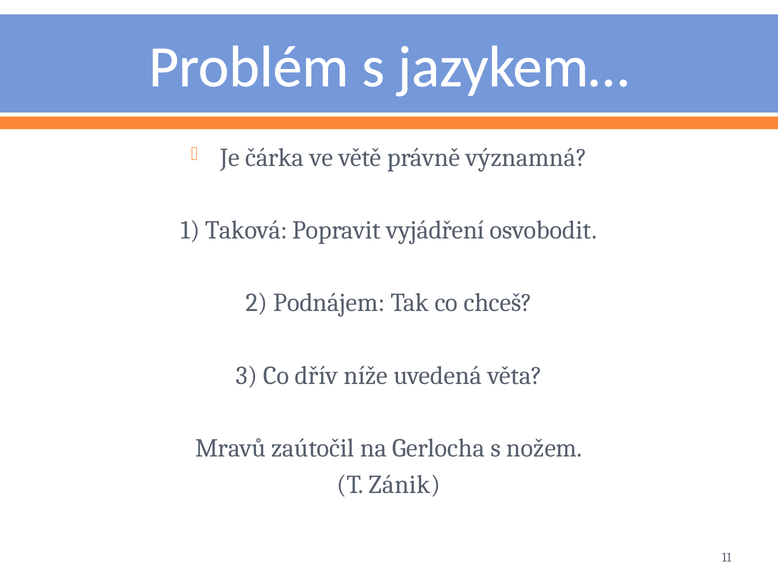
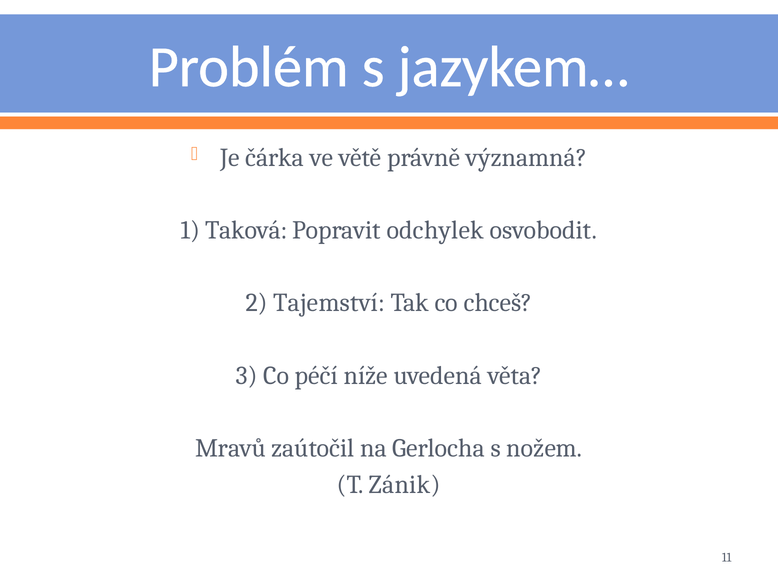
vyjádření: vyjádření -> odchylek
Podnájem: Podnájem -> Tajemství
dřív: dřív -> péčí
